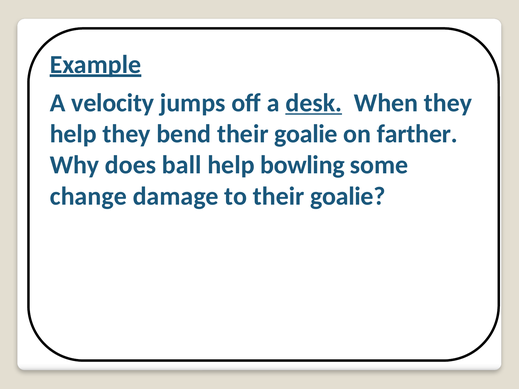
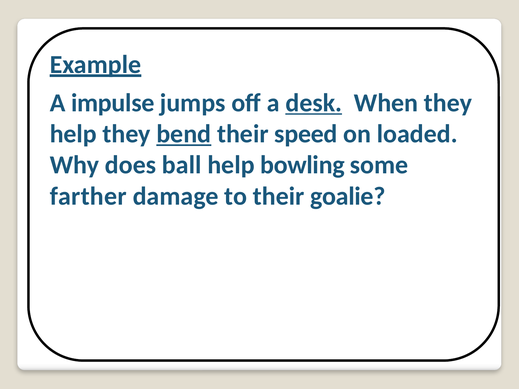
velocity: velocity -> impulse
bend underline: none -> present
goalie at (306, 134): goalie -> speed
farther: farther -> loaded
change: change -> farther
